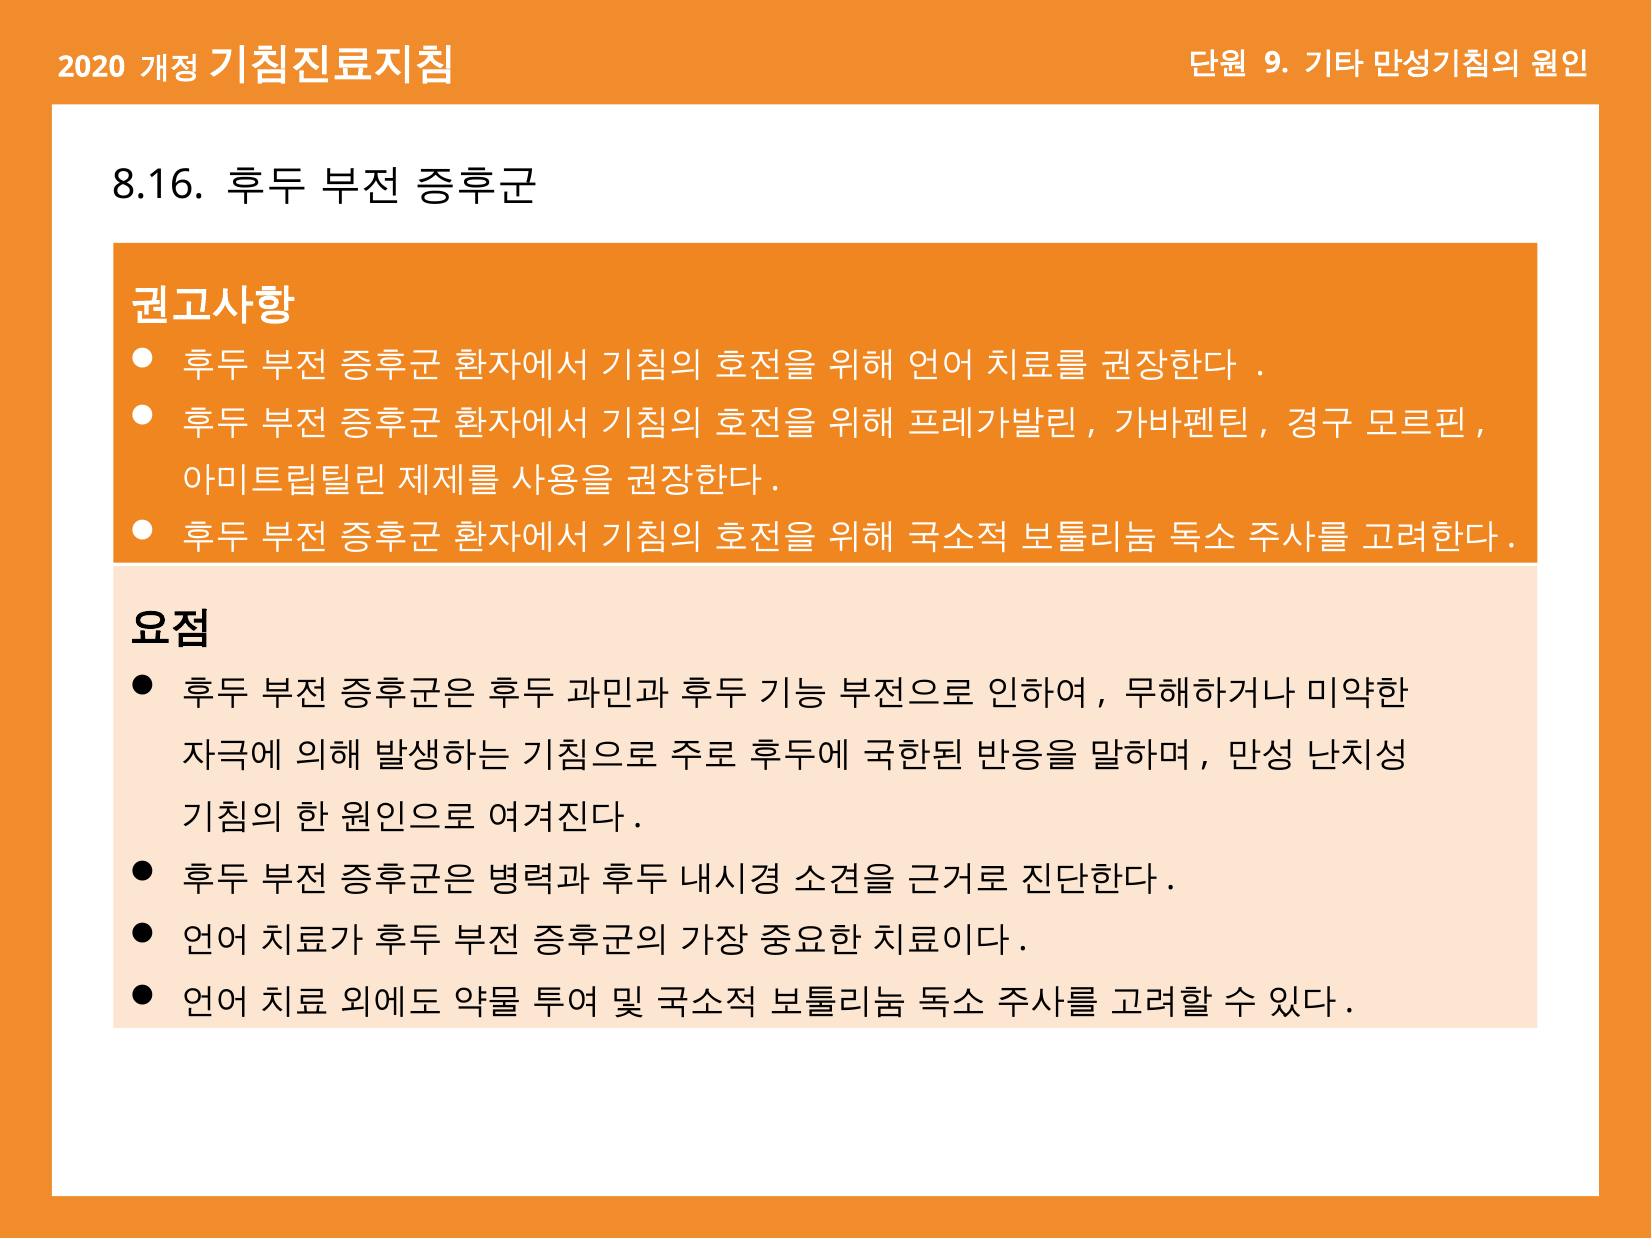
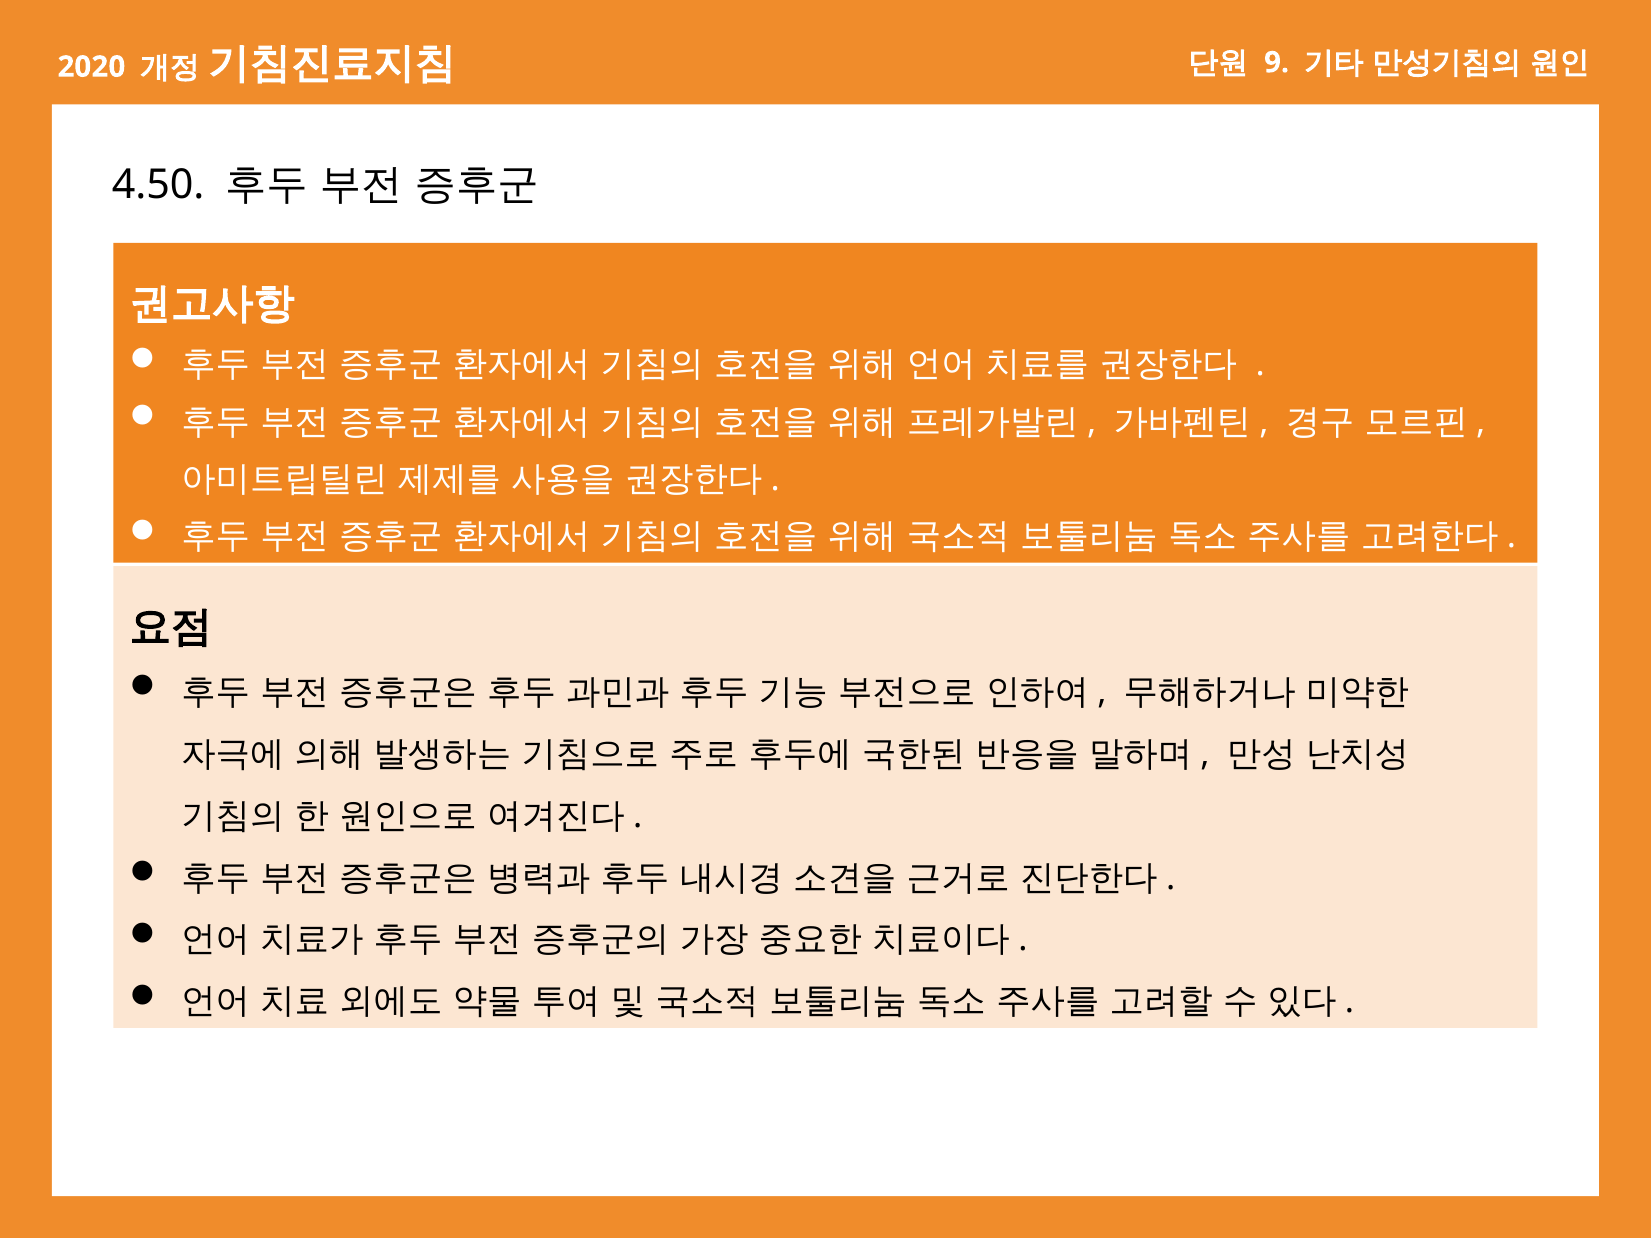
8.16: 8.16 -> 4.50
